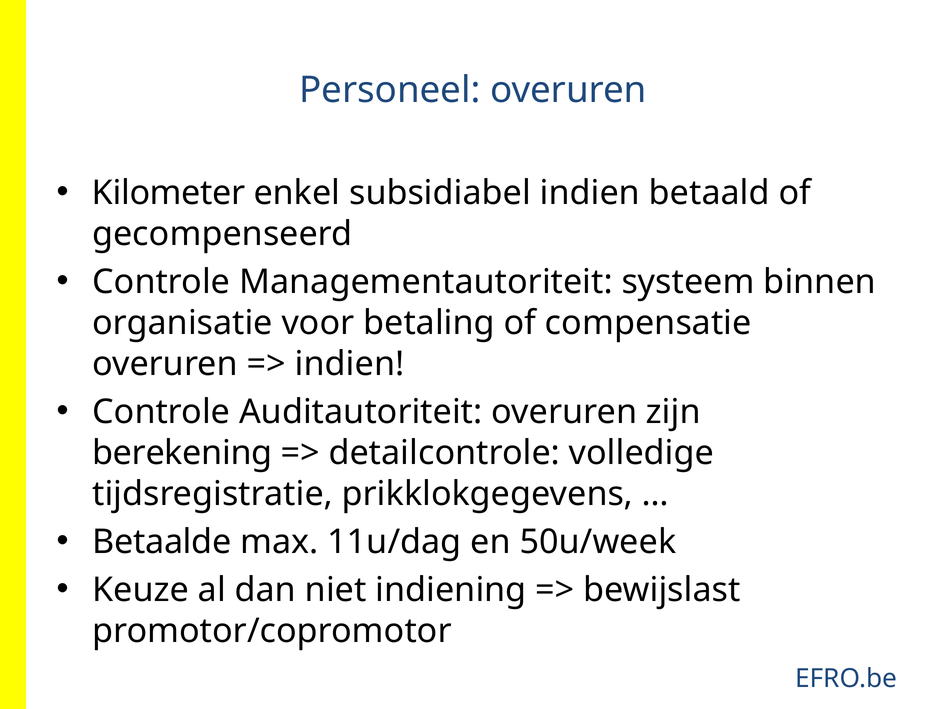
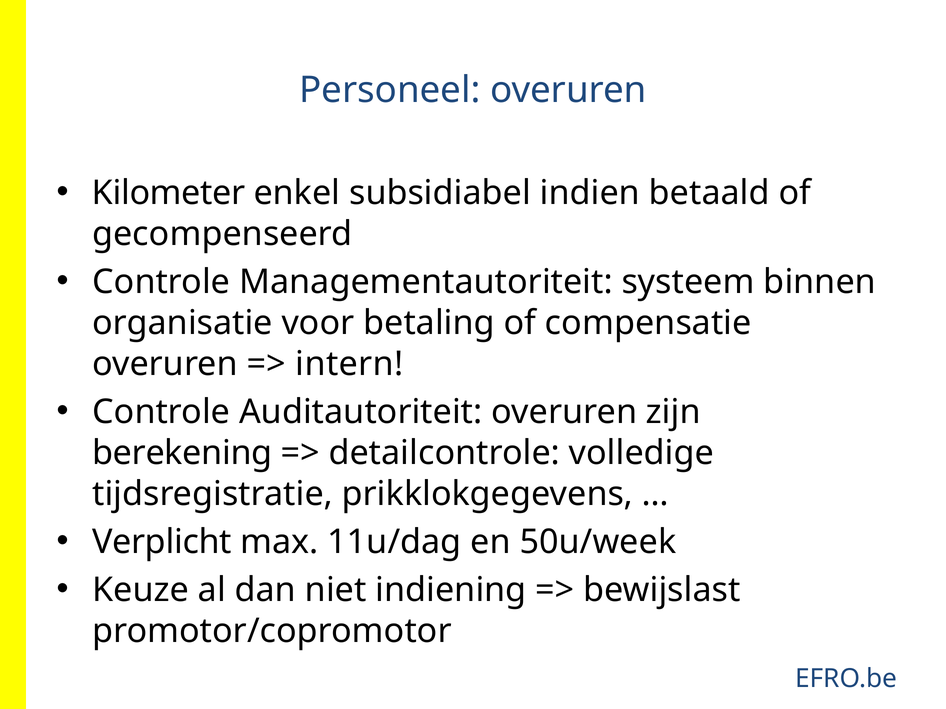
indien at (350, 364): indien -> intern
Betaalde: Betaalde -> Verplicht
